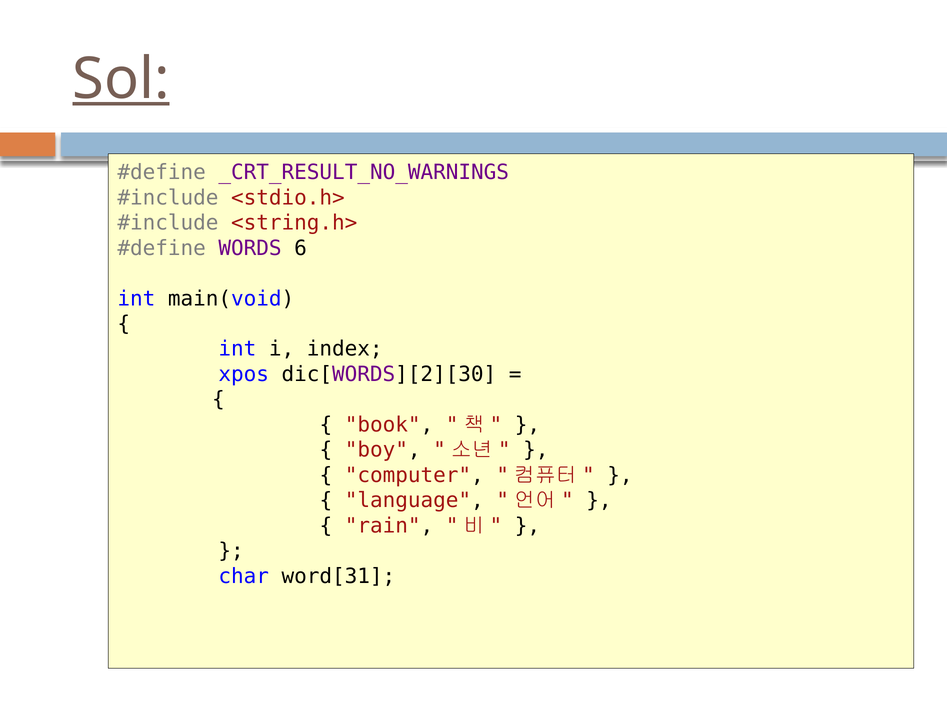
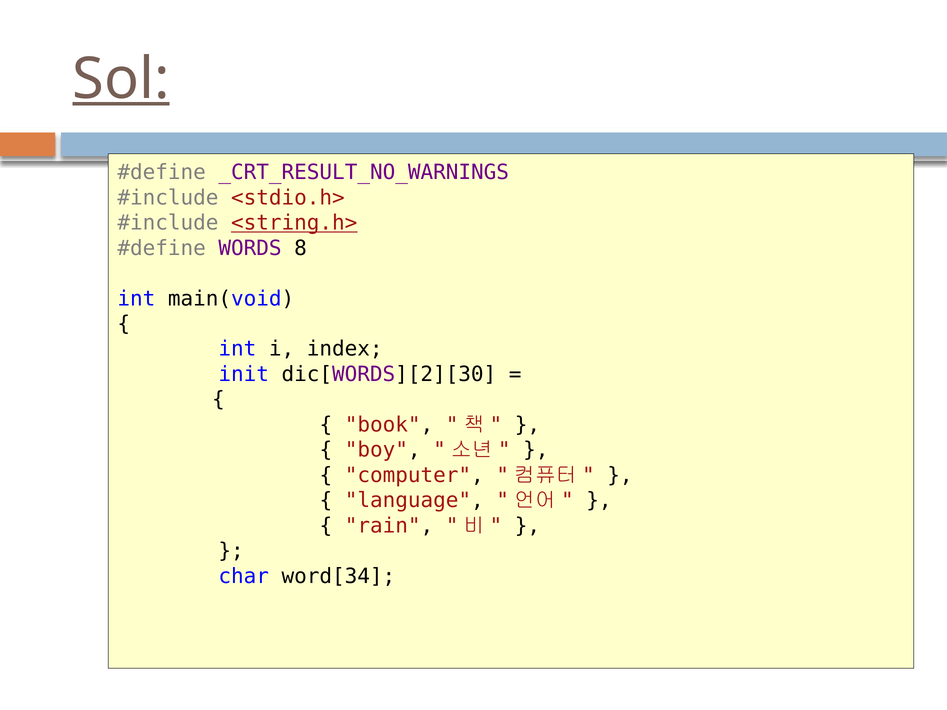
<string.h> underline: none -> present
6: 6 -> 8
xpos: xpos -> init
word[31: word[31 -> word[34
